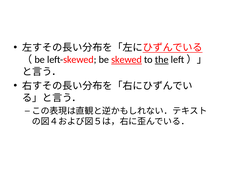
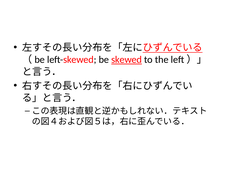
the underline: present -> none
